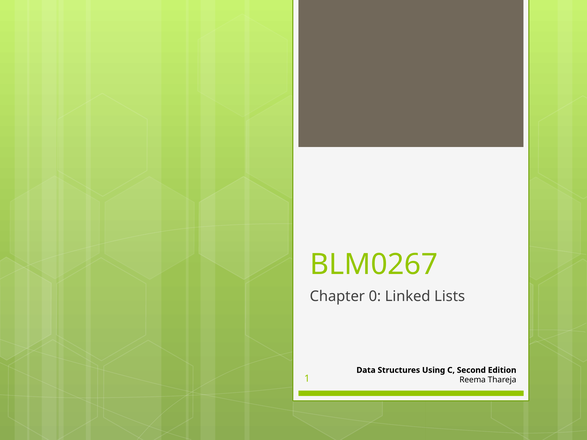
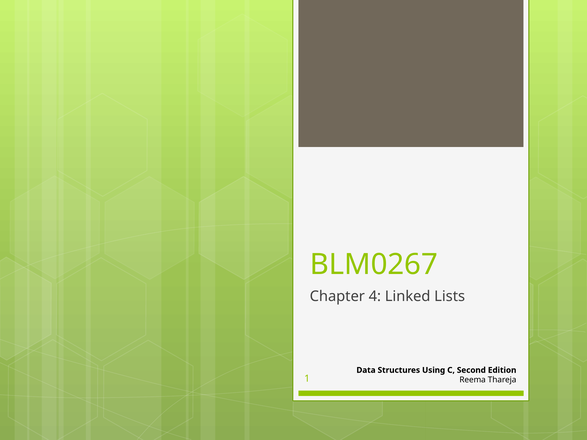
0: 0 -> 4
